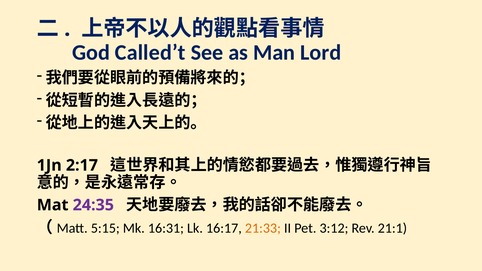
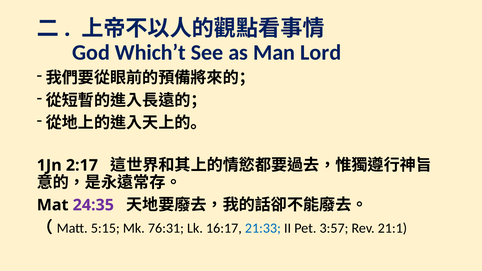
Called’t: Called’t -> Which’t
16:31: 16:31 -> 76:31
21:33 colour: orange -> blue
3:12: 3:12 -> 3:57
